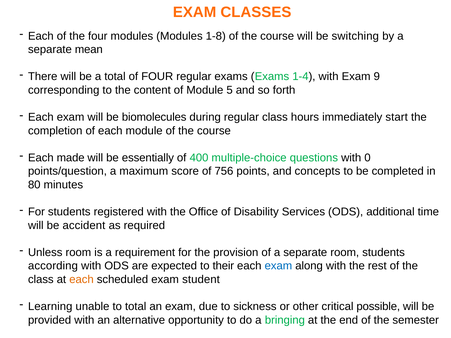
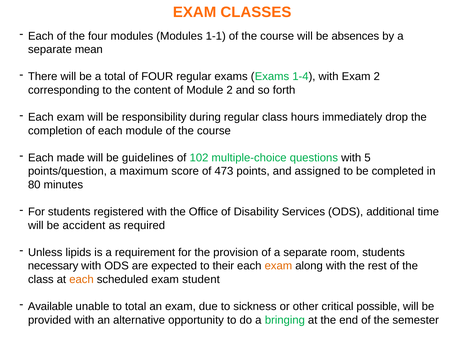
1-8: 1-8 -> 1-1
switching: switching -> absences
Exam 9: 9 -> 2
Module 5: 5 -> 2
biomolecules: biomolecules -> responsibility
start: start -> drop
essentially: essentially -> guidelines
400: 400 -> 102
0: 0 -> 5
756: 756 -> 473
concepts: concepts -> assigned
Unless room: room -> lipids
according: according -> necessary
exam at (278, 266) colour: blue -> orange
Learning: Learning -> Available
